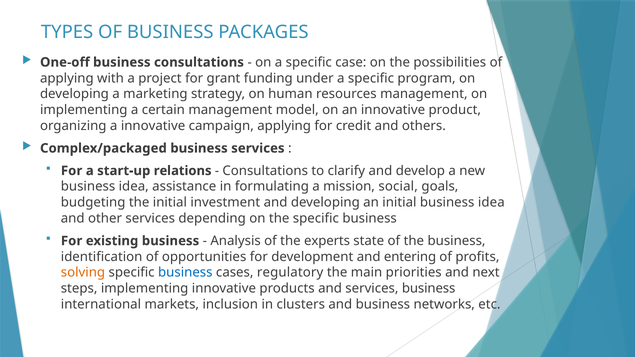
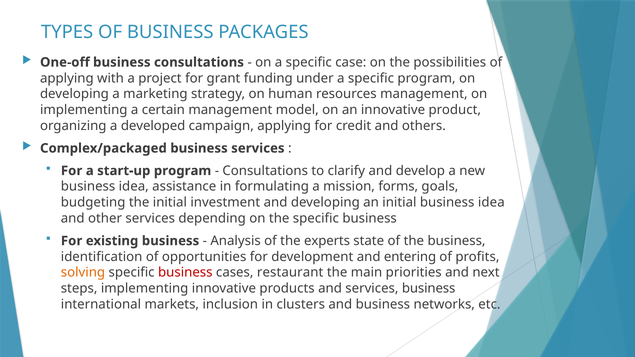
a innovative: innovative -> developed
start-up relations: relations -> program
social: social -> forms
business at (185, 273) colour: blue -> red
regulatory: regulatory -> restaurant
